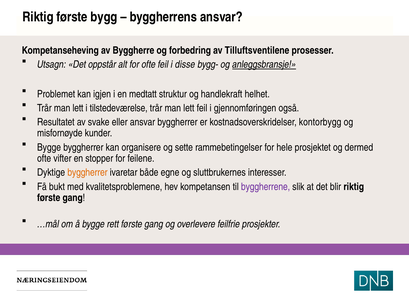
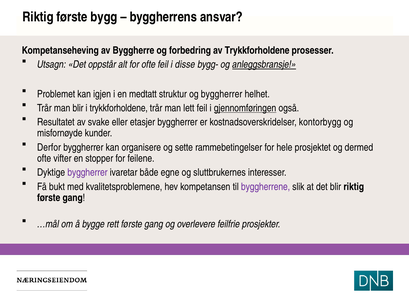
av Tilluftsventilene: Tilluftsventilene -> Trykkforholdene
og handlekraft: handlekraft -> byggherrer
lett at (78, 108): lett -> blir
i tilstedeværelse: tilstedeværelse -> trykkforholdene
gjennomføringen underline: none -> present
eller ansvar: ansvar -> etasjer
Bygge at (49, 147): Bygge -> Derfor
byggherrer at (87, 172) colour: orange -> purple
